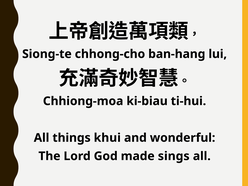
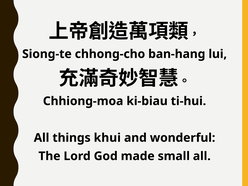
sings: sings -> small
